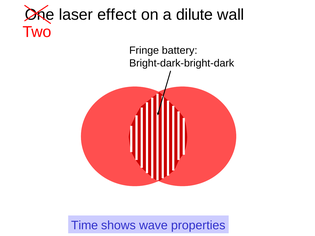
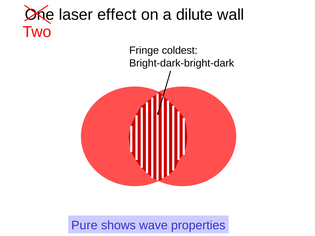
battery: battery -> coldest
Time: Time -> Pure
